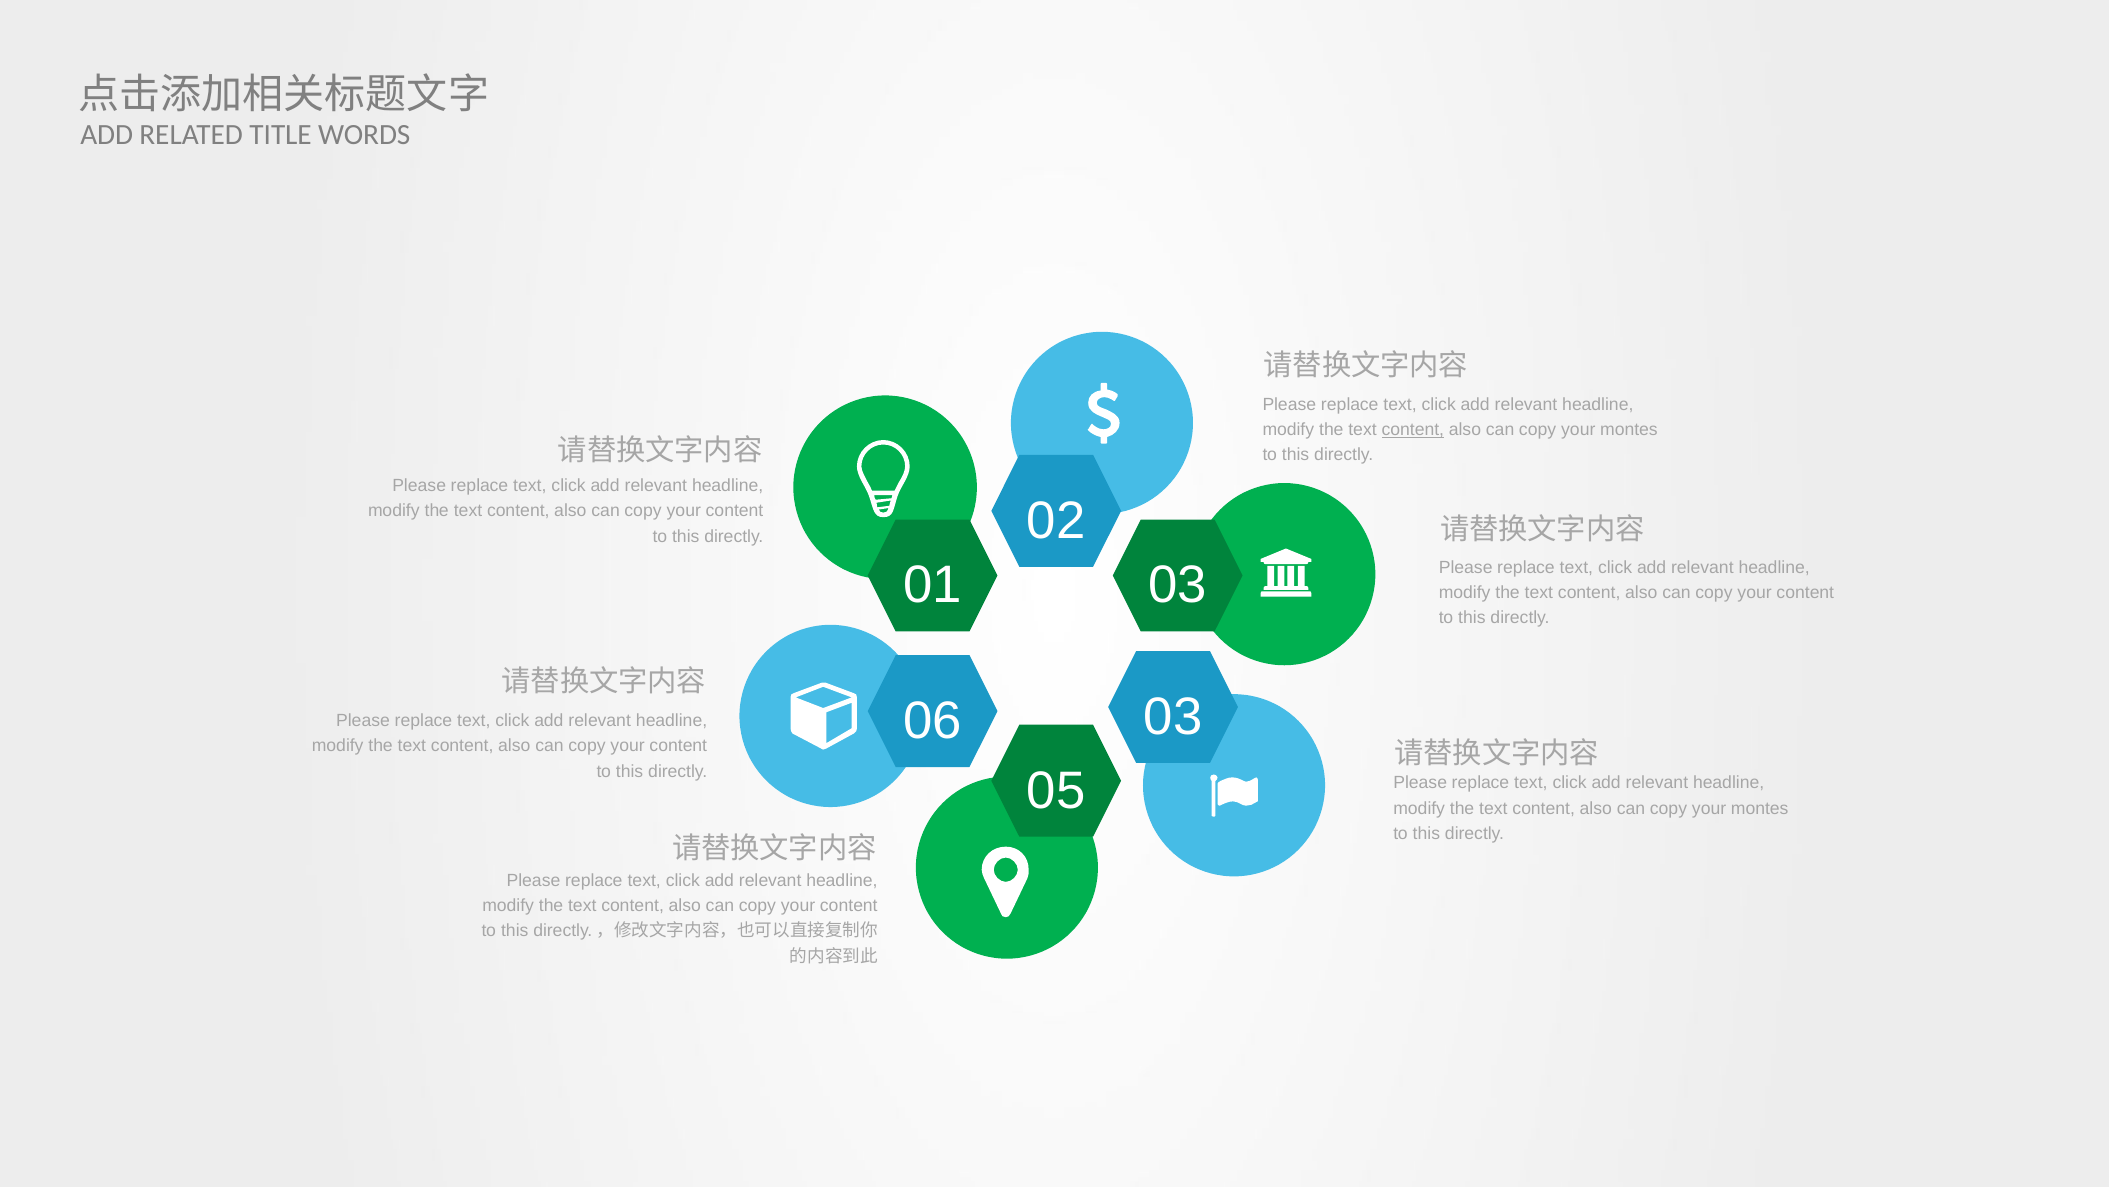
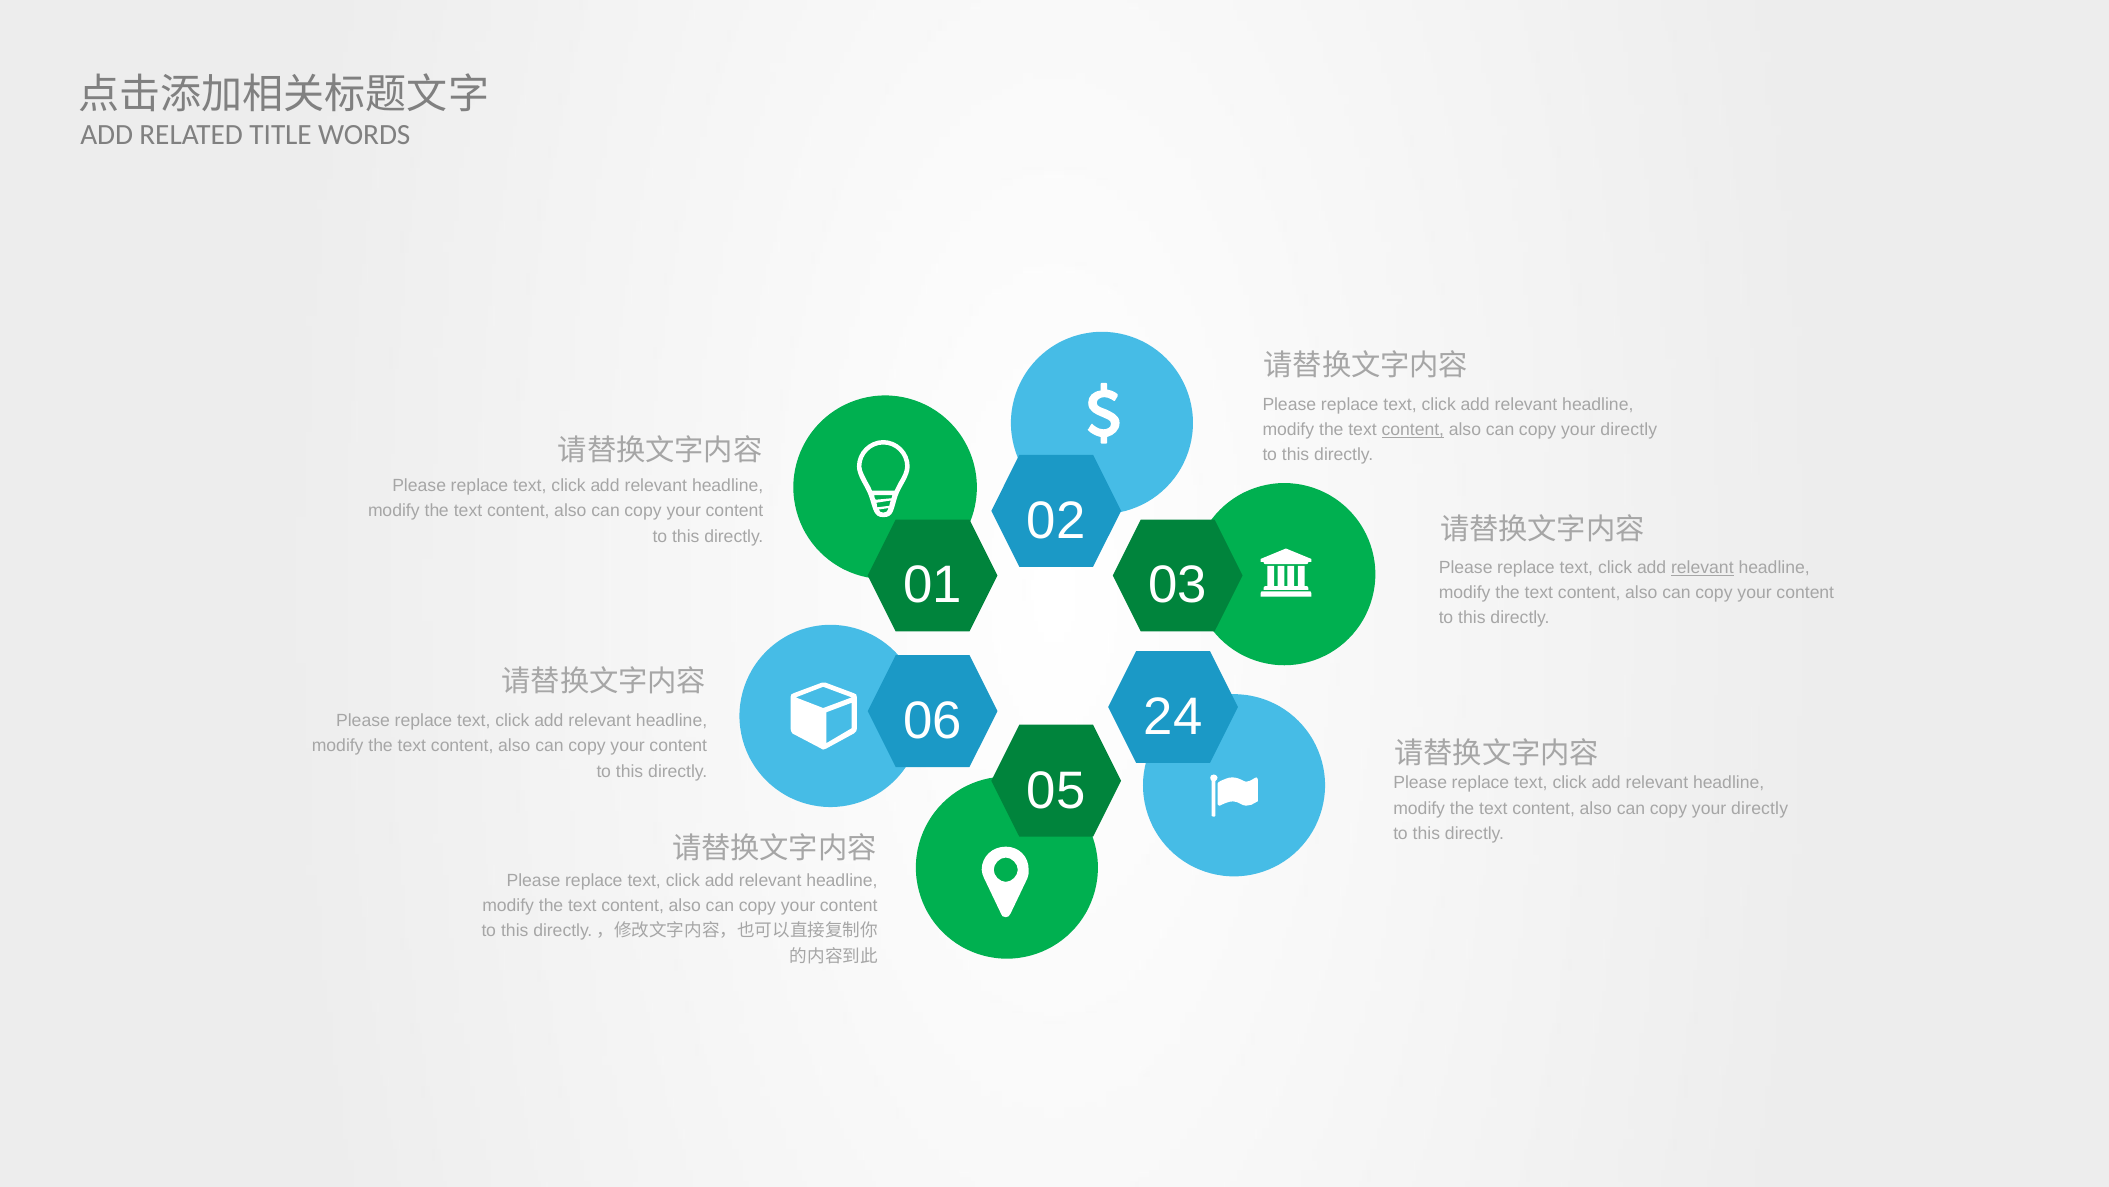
montes at (1629, 430): montes -> directly
relevant at (1702, 567) underline: none -> present
06 03: 03 -> 24
montes at (1760, 808): montes -> directly
